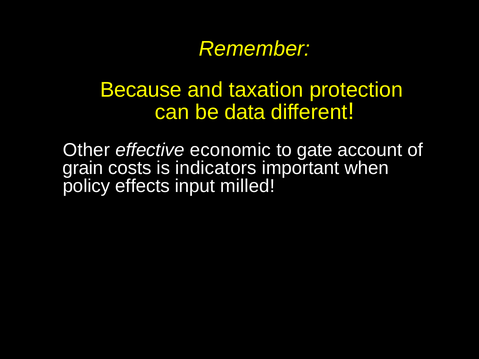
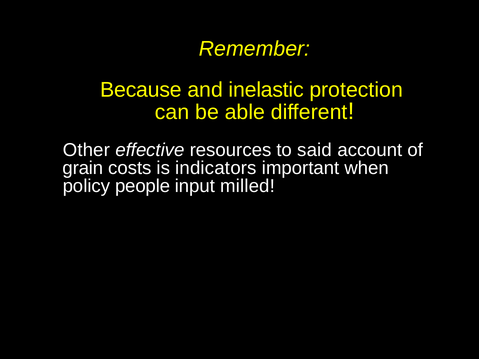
taxation: taxation -> inelastic
data: data -> able
economic: economic -> resources
gate: gate -> said
effects: effects -> people
